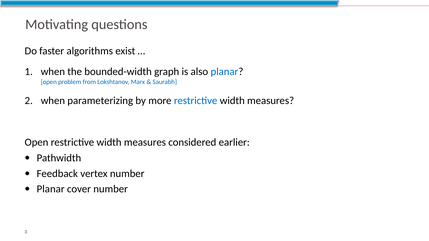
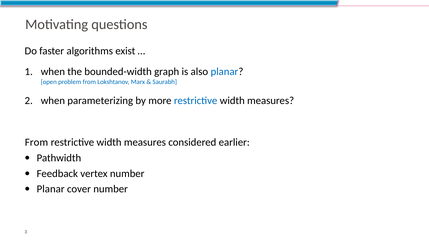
Open at (37, 143): Open -> From
